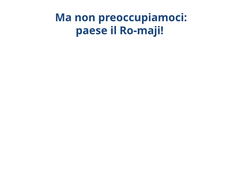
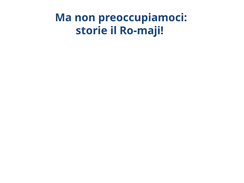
paese: paese -> storie
